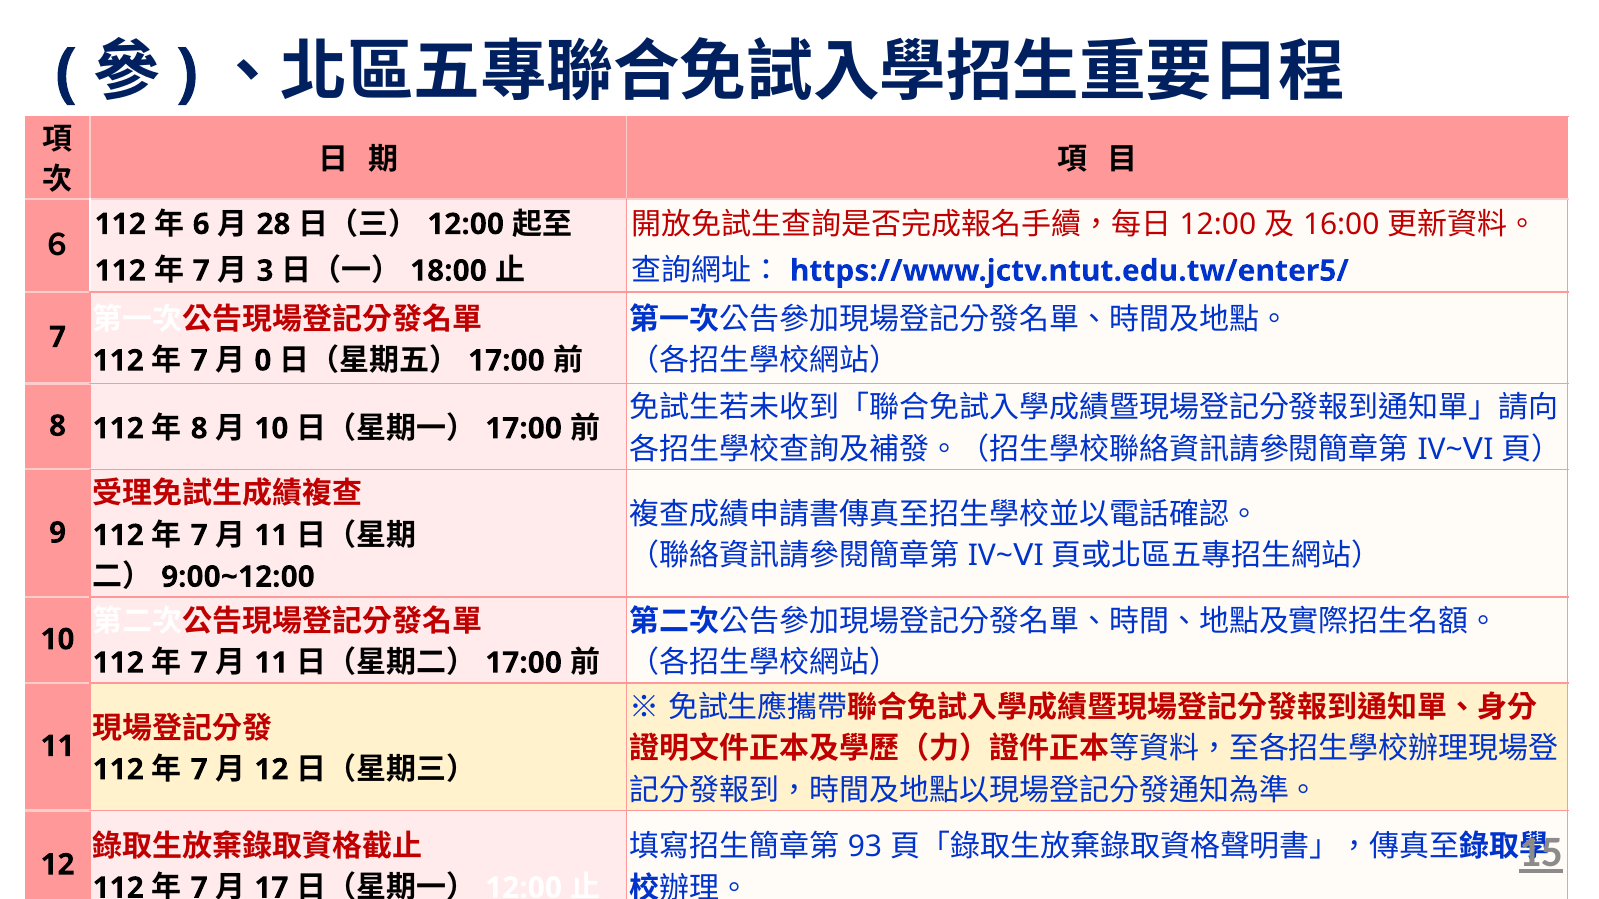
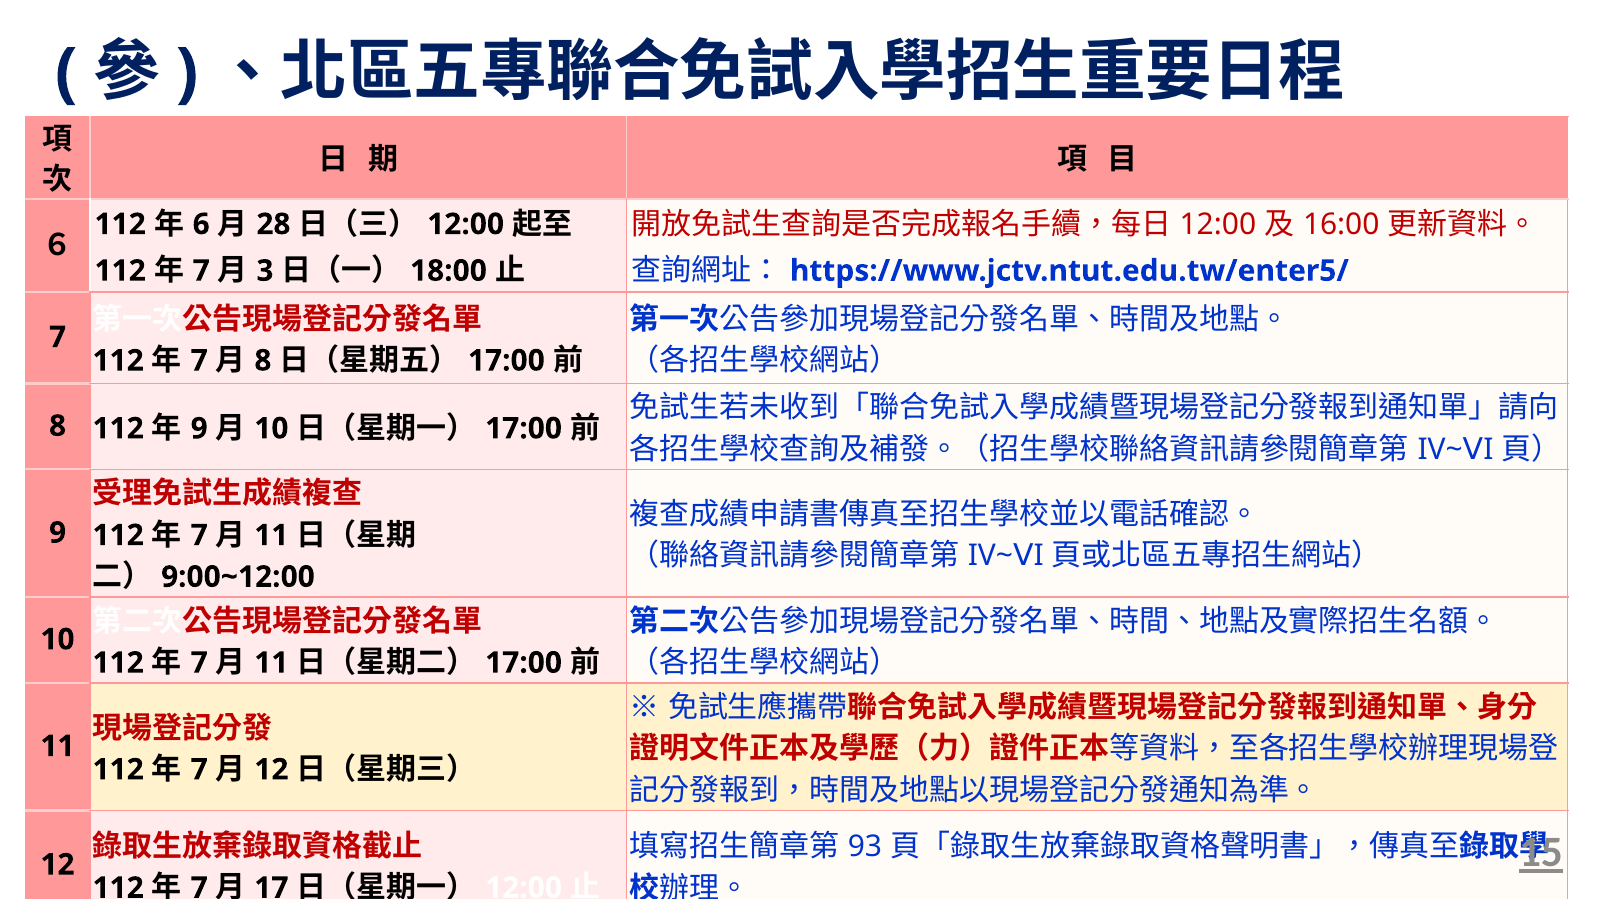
0 at (263, 361): 0 -> 8
8 at (199, 429): 8 -> 9
